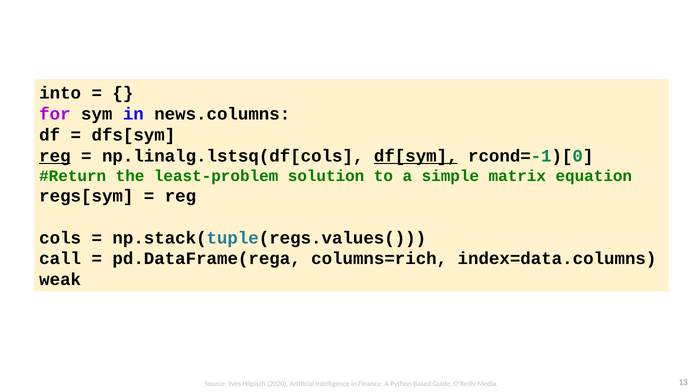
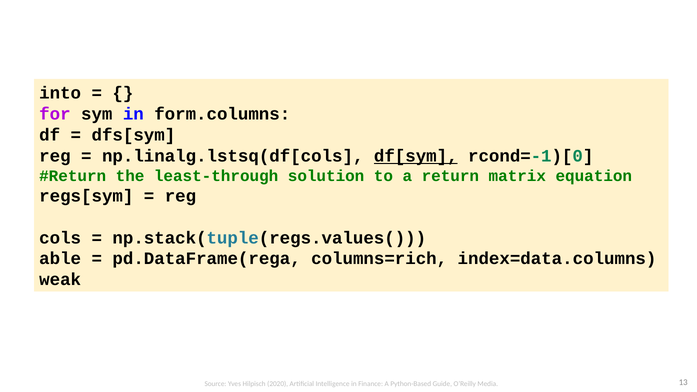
news.columns: news.columns -> form.columns
reg at (55, 156) underline: present -> none
least-problem: least-problem -> least-through
simple: simple -> return
call: call -> able
